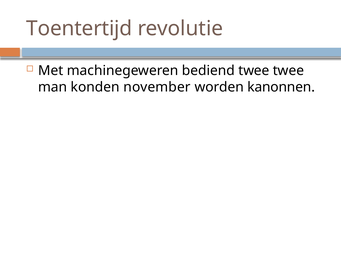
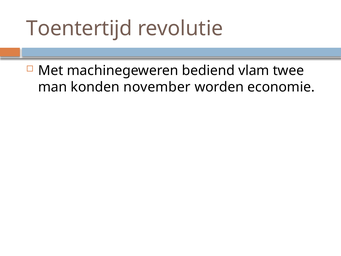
bediend twee: twee -> vlam
kanonnen: kanonnen -> economie
